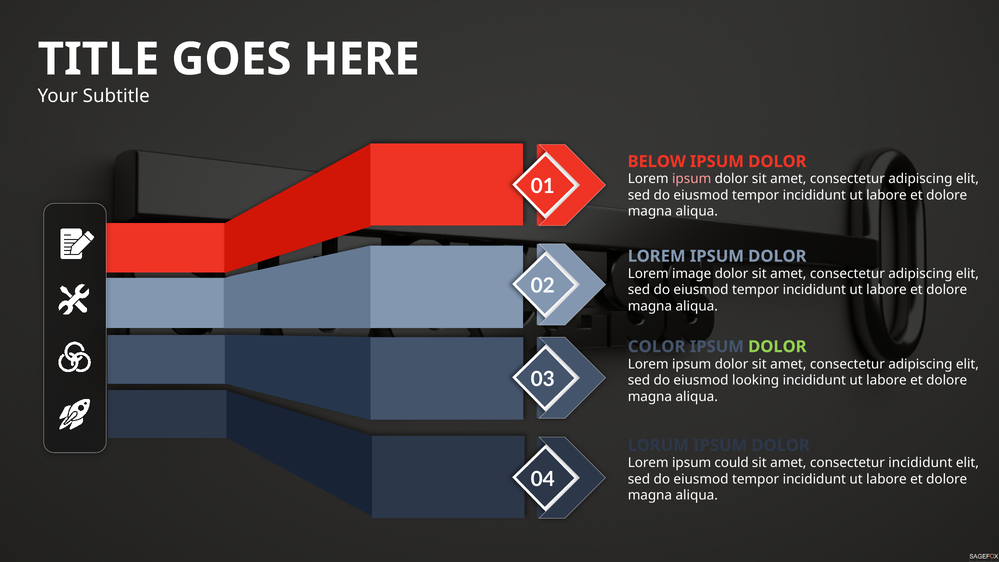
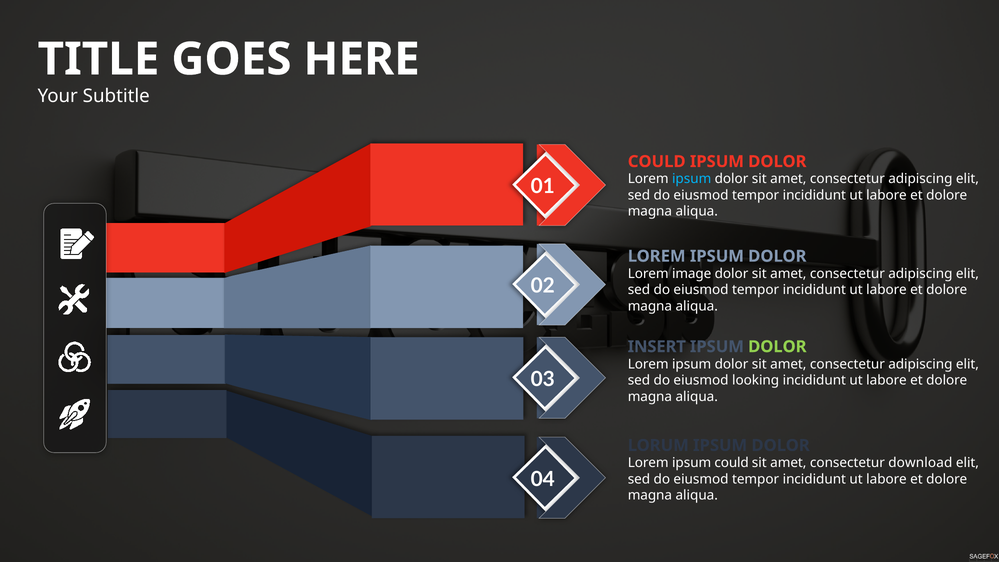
BELOW at (657, 162): BELOW -> COULD
ipsum at (692, 179) colour: pink -> light blue
COLOR: COLOR -> INSERT
consectetur incididunt: incididunt -> download
